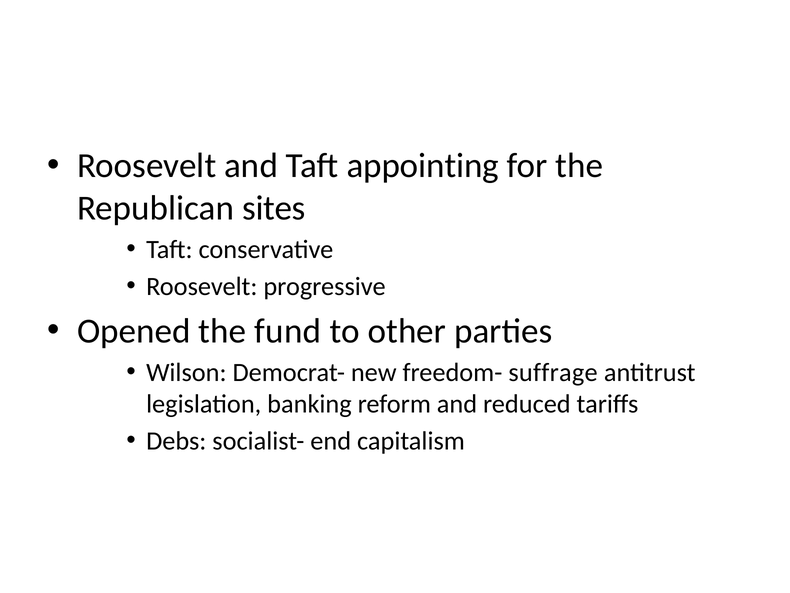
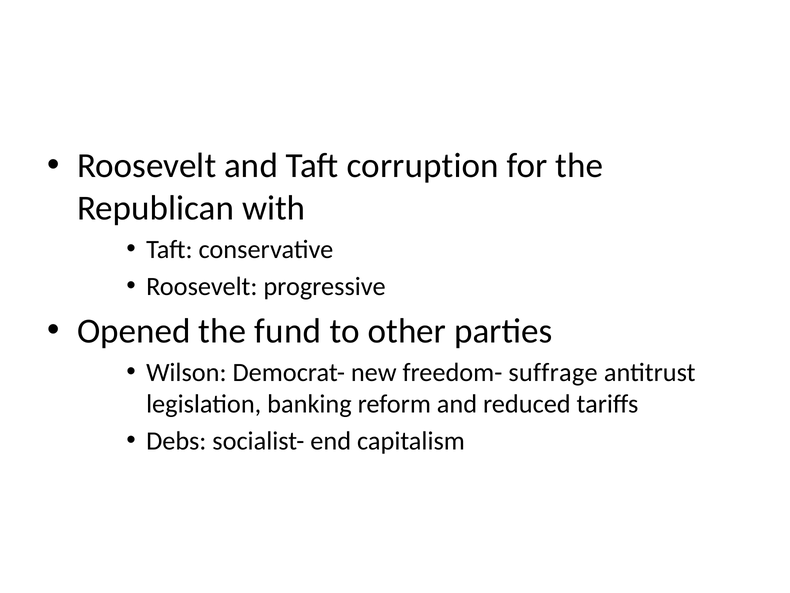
appointing: appointing -> corruption
sites: sites -> with
